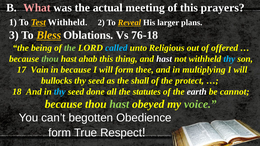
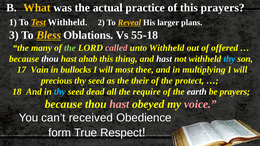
What colour: pink -> yellow
meeting: meeting -> practice
76-18: 76-18 -> 55-18
being: being -> many
called colour: light blue -> pink
unto Religious: Religious -> Withheld
thou at (50, 59) colour: light green -> white
in because: because -> bullocks
will form: form -> most
bullocks: bullocks -> precious
shall: shall -> their
done: done -> dead
statutes: statutes -> require
be cannot: cannot -> prayers
hast at (119, 104) colour: light green -> pink
voice colour: light green -> pink
begotten: begotten -> received
